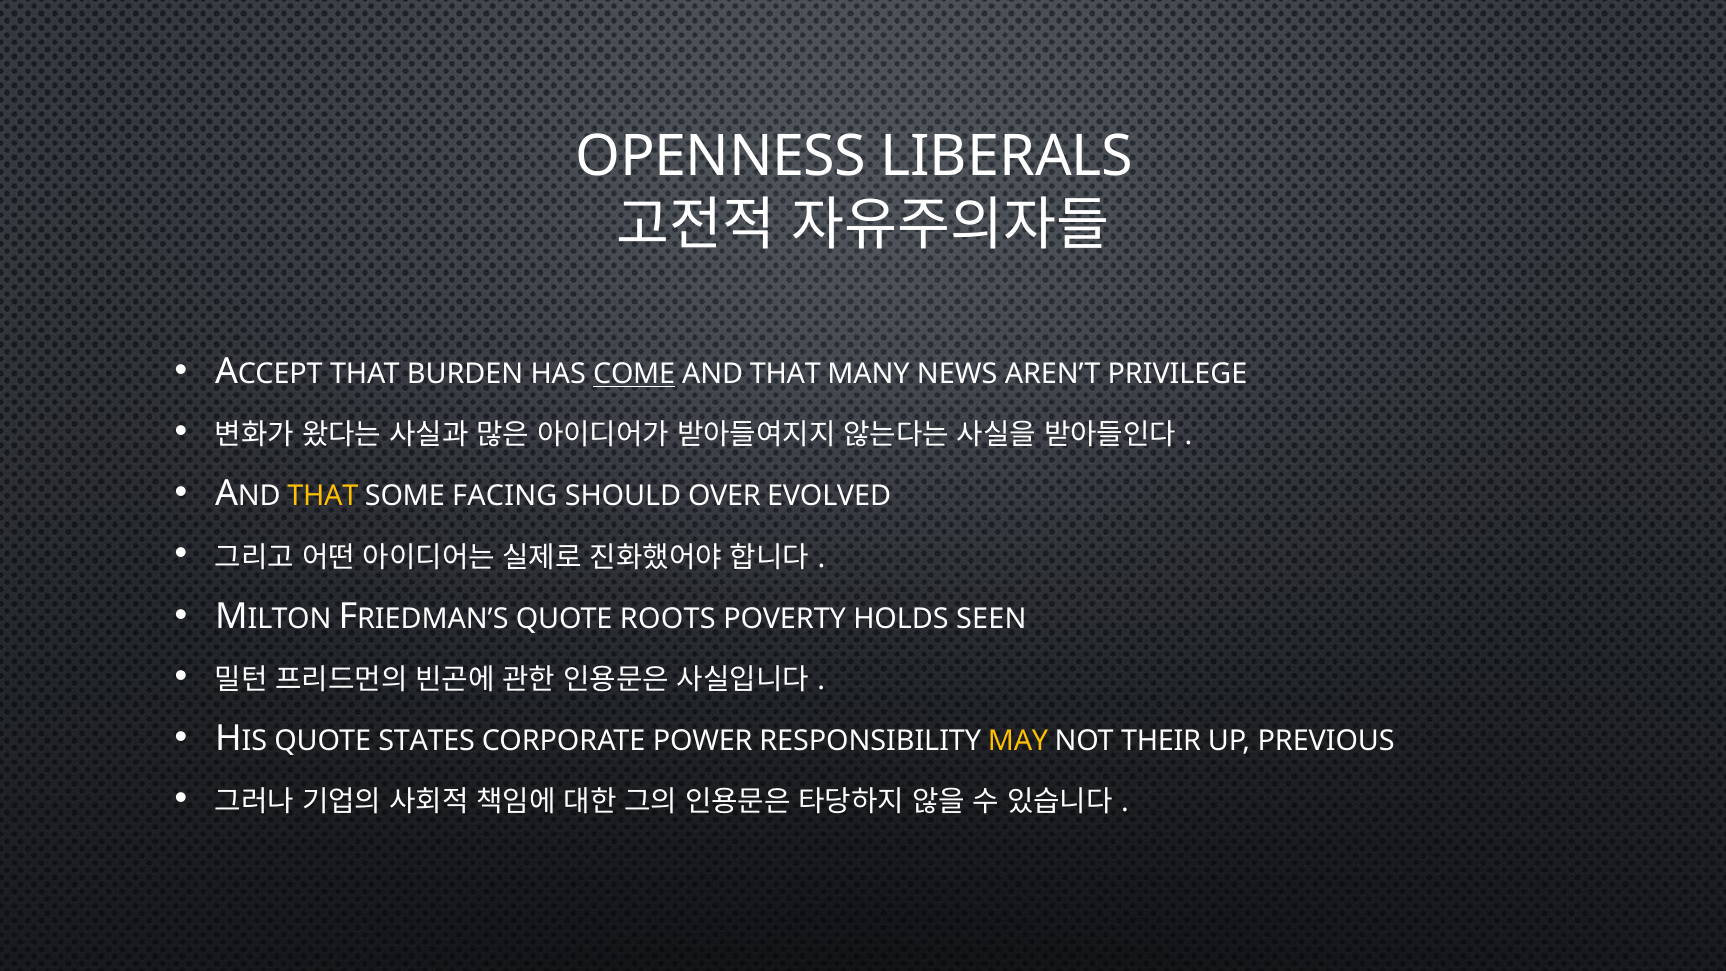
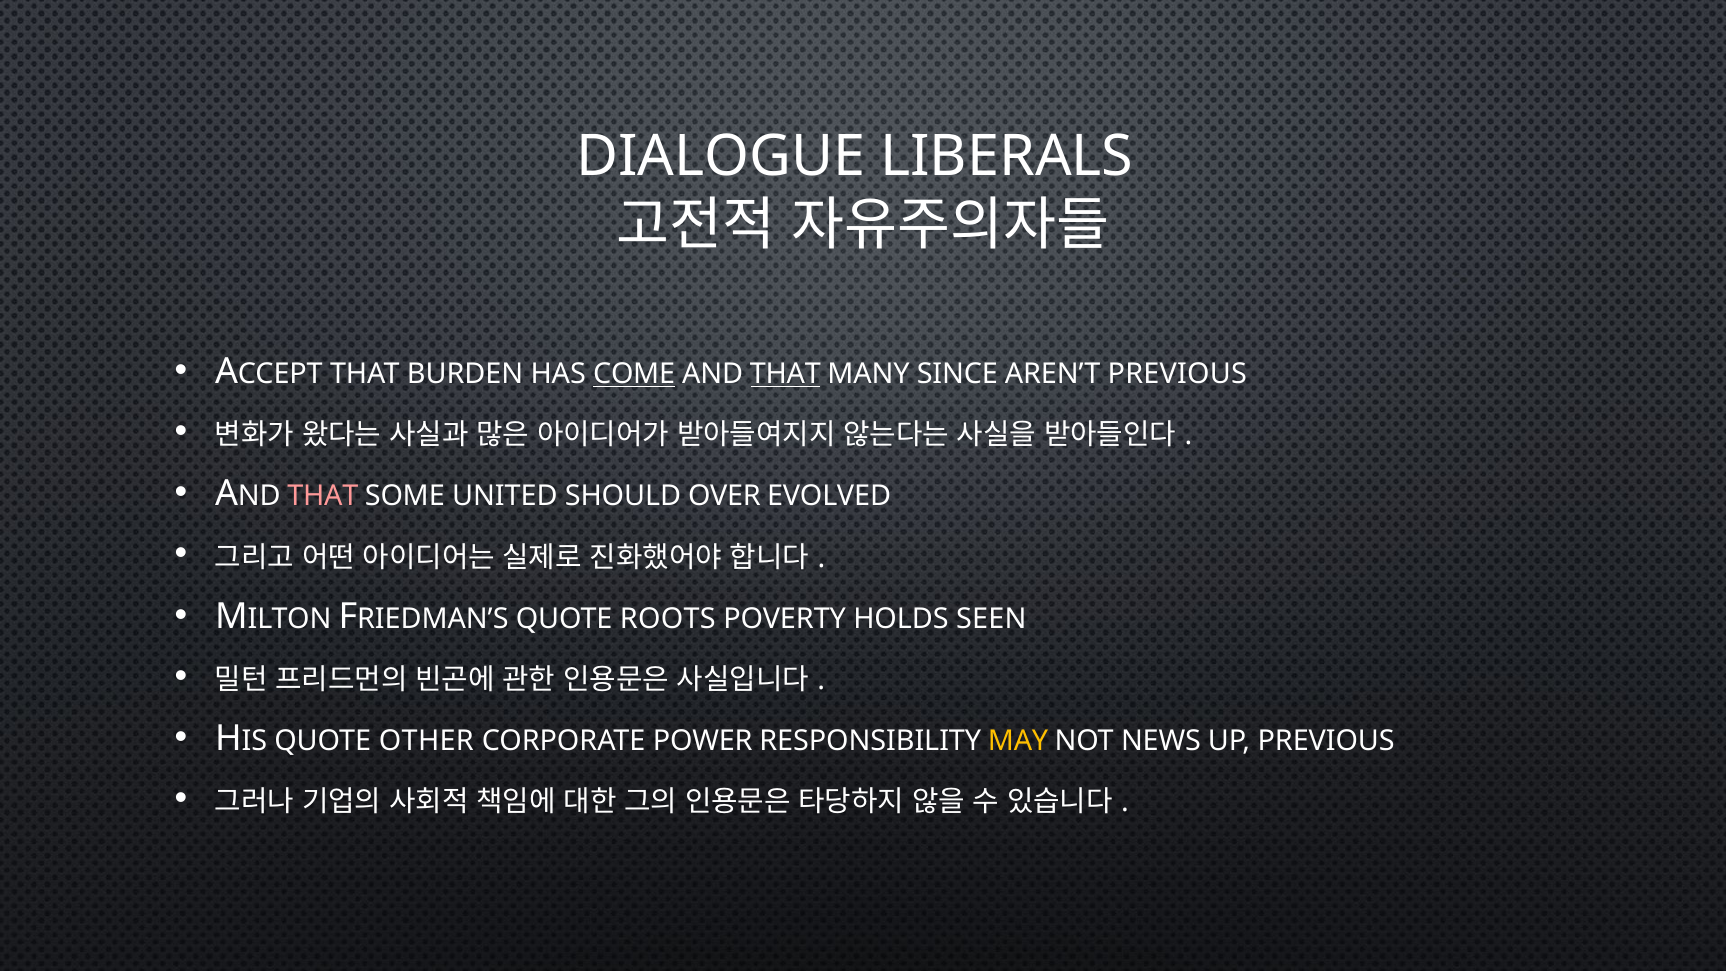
OPENNESS: OPENNESS -> DIALOGUE
THAT at (785, 374) underline: none -> present
NEWS: NEWS -> SINCE
AREN’T PRIVILEGE: PRIVILEGE -> PREVIOUS
THAT at (323, 496) colour: yellow -> pink
FACING: FACING -> UNITED
STATES: STATES -> OTHER
THEIR: THEIR -> NEWS
